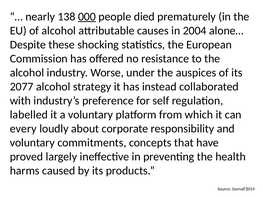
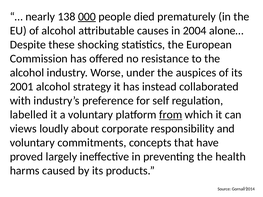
2077: 2077 -> 2001
from underline: none -> present
every: every -> views
